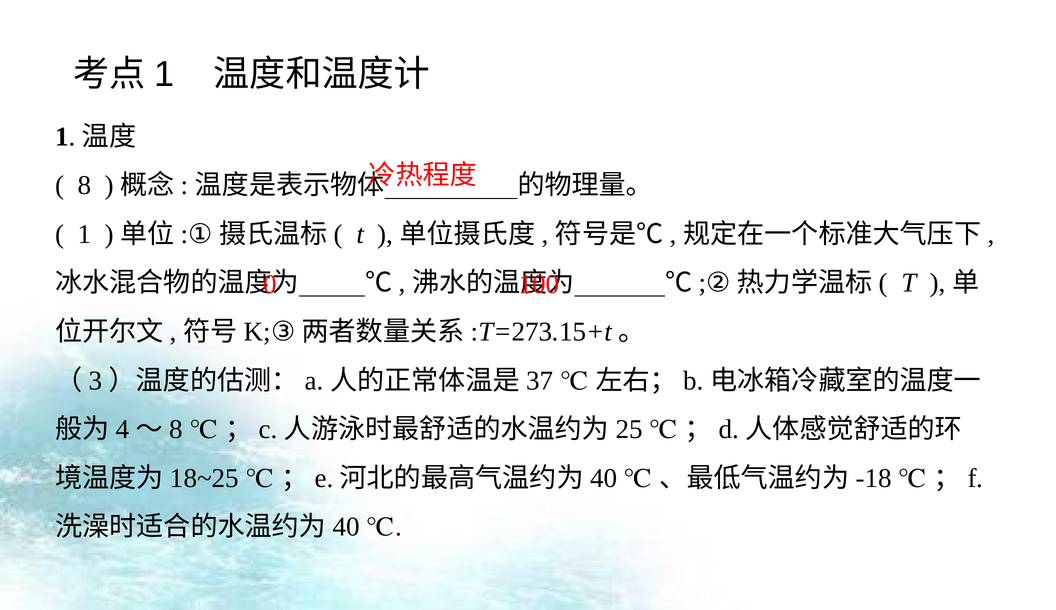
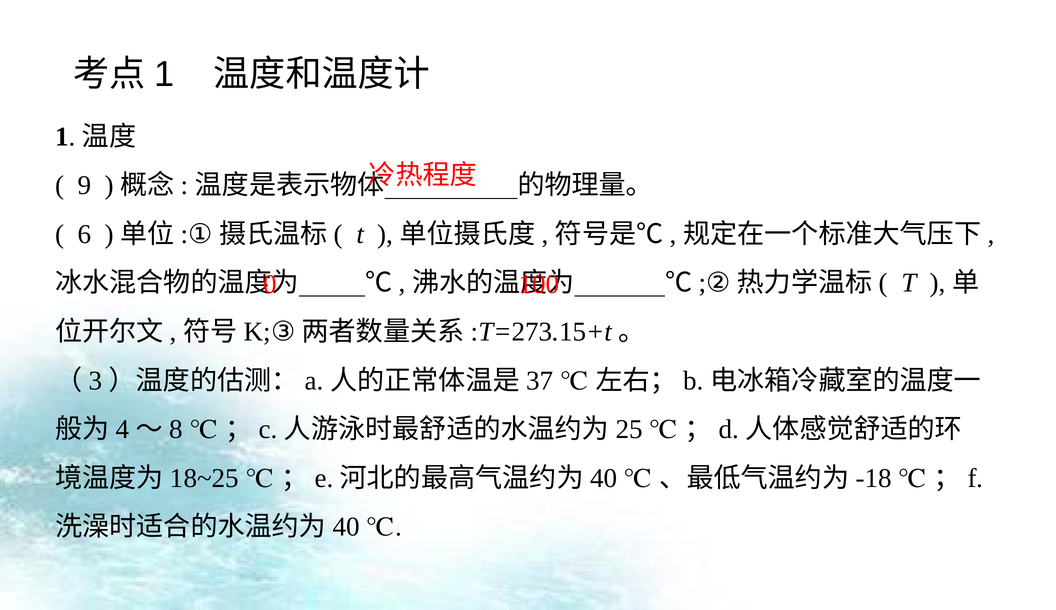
8: 8 -> 9
1 at (84, 234): 1 -> 6
